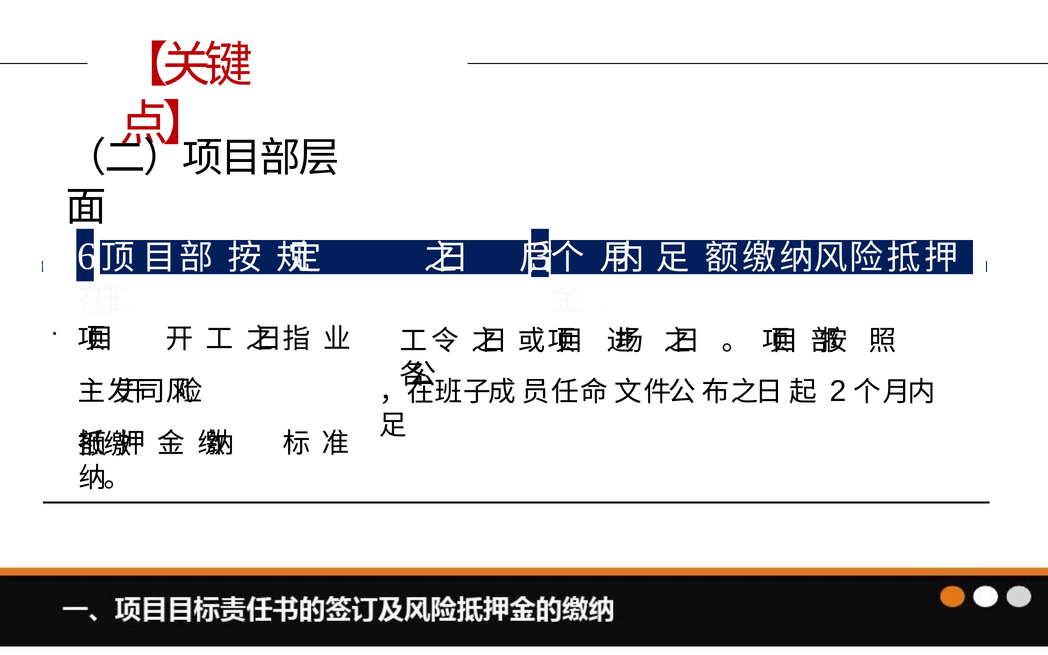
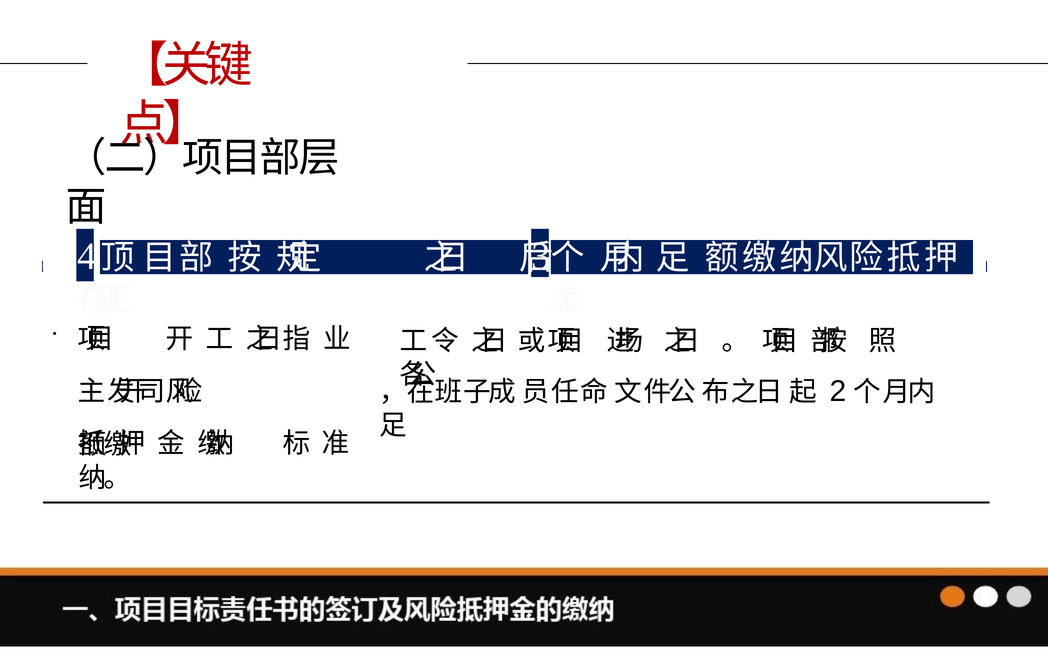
6: 6 -> 4
